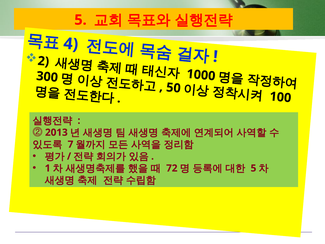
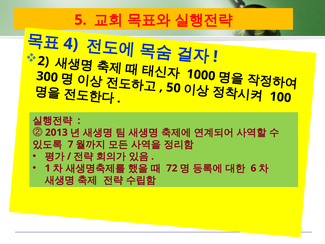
5 at (253, 168): 5 -> 6
